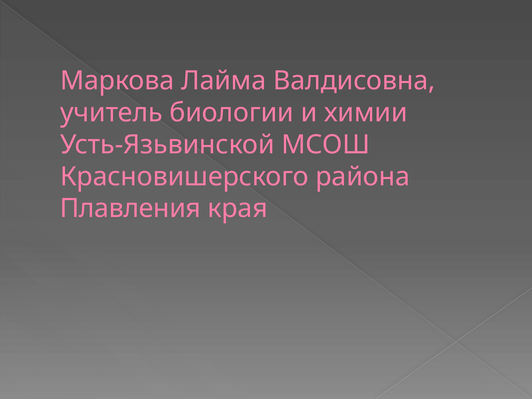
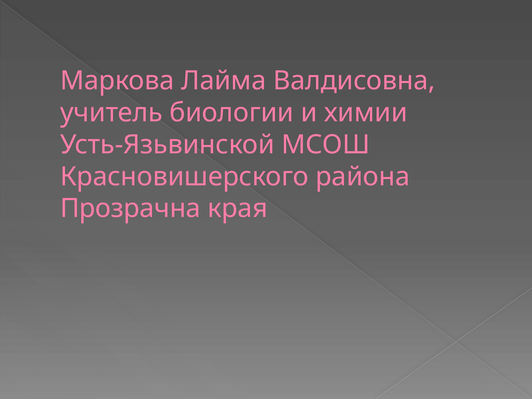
Плавления: Плавления -> Прозрачна
